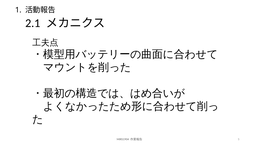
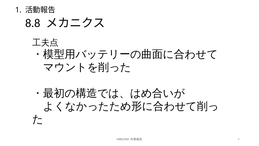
2.1: 2.1 -> 8.8
